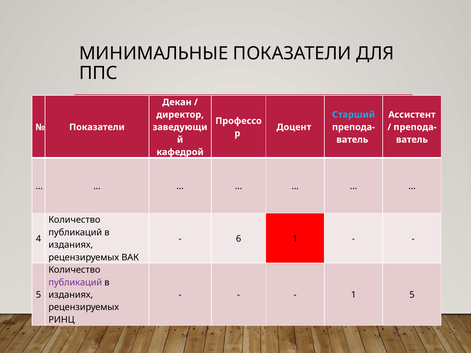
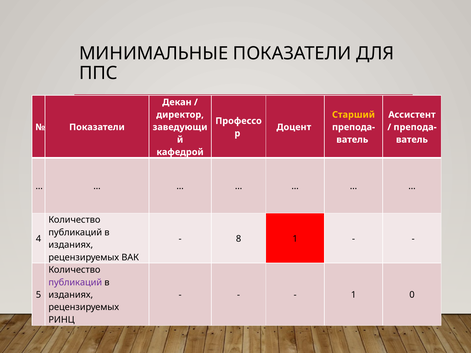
Старший colour: light blue -> yellow
6: 6 -> 8
1 5: 5 -> 0
